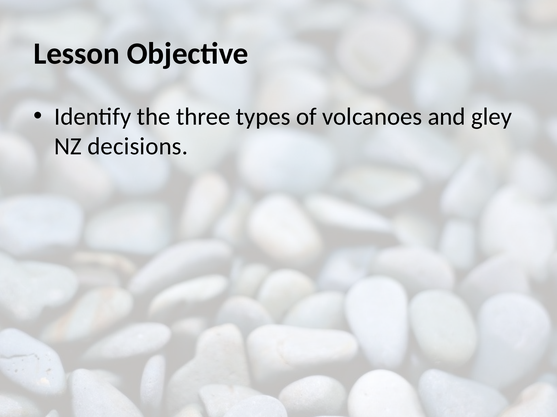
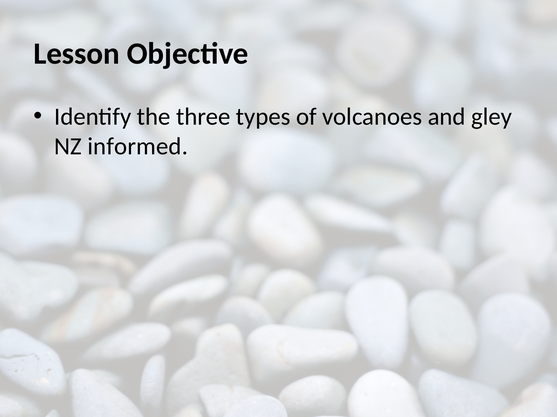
decisions: decisions -> informed
